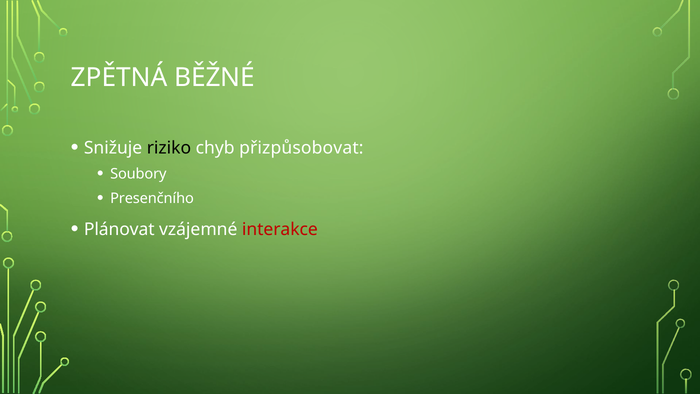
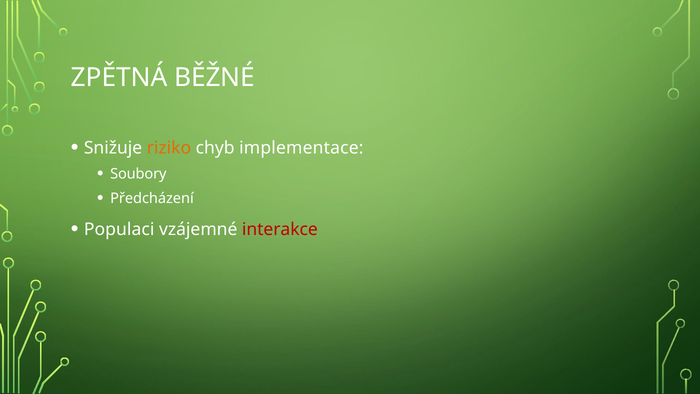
riziko colour: black -> orange
přizpůsobovat: přizpůsobovat -> implementace
Presenčního: Presenčního -> Předcházení
Plánovat: Plánovat -> Populaci
